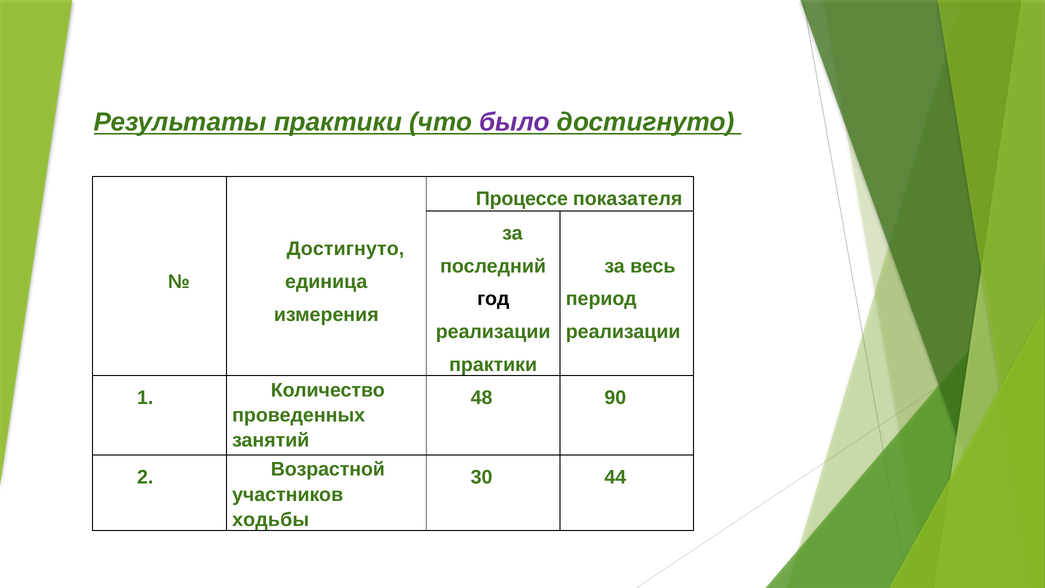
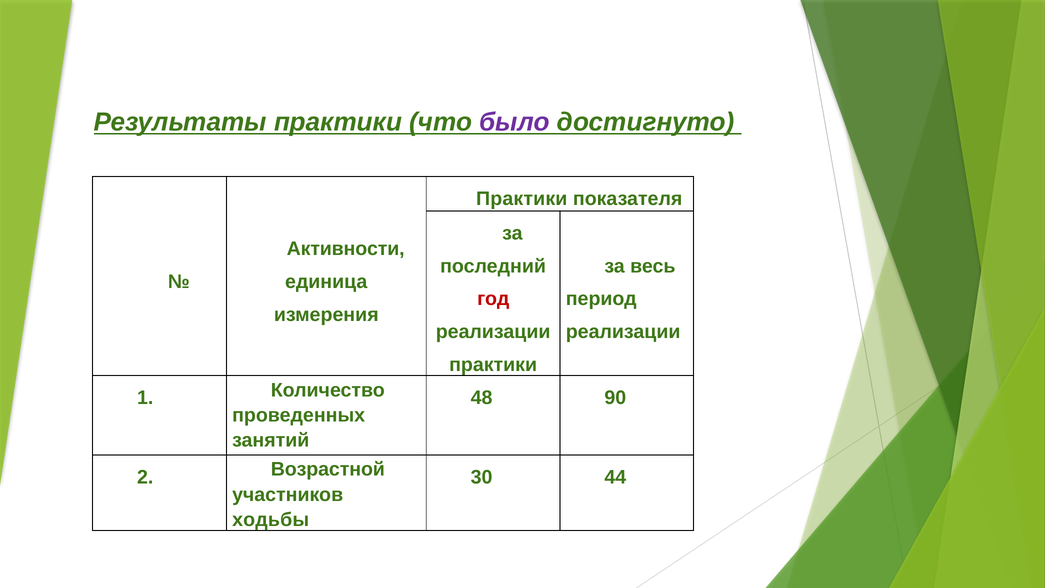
Процессе at (522, 199): Процессе -> Практики
Достигнуто at (346, 249): Достигнуто -> Активности
год colour: black -> red
